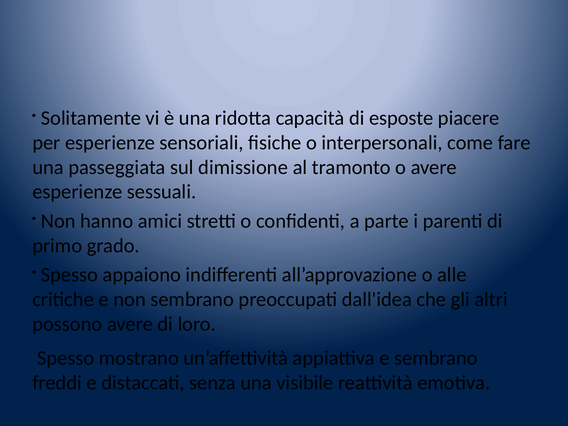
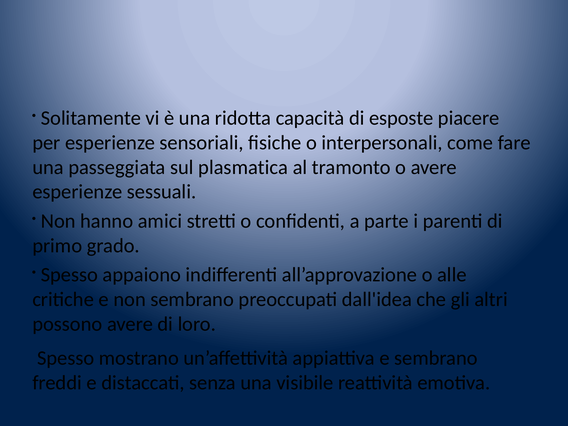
dimissione: dimissione -> plasmatica
